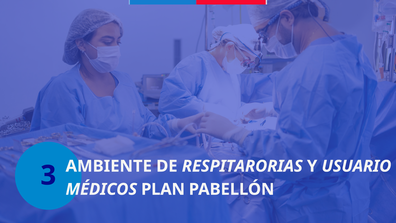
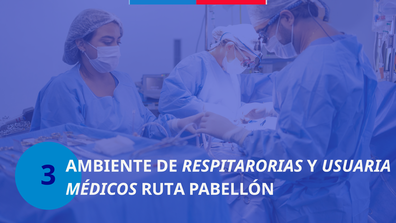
USUARIO: USUARIO -> USUARIA
PLAN: PLAN -> RUTA
